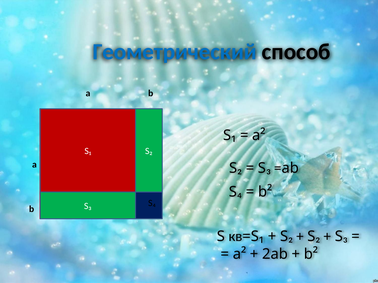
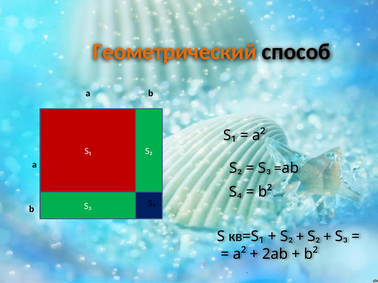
Геометрический colour: blue -> orange
